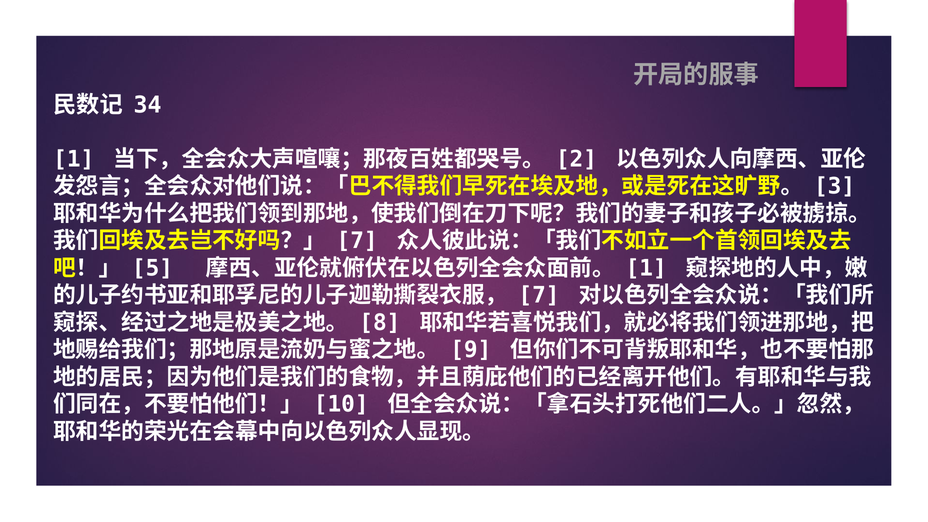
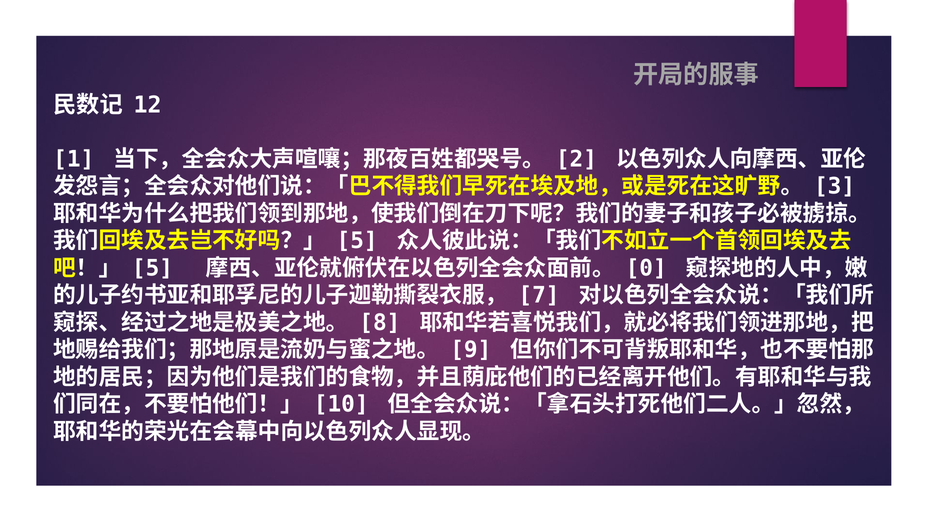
34: 34 -> 12
7 at (357, 241): 7 -> 5
1 at (646, 268): 1 -> 0
